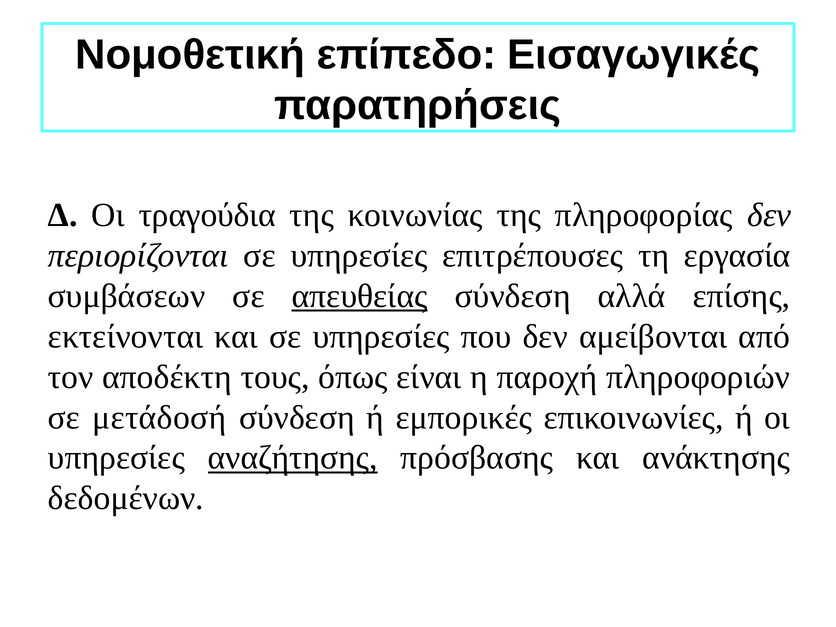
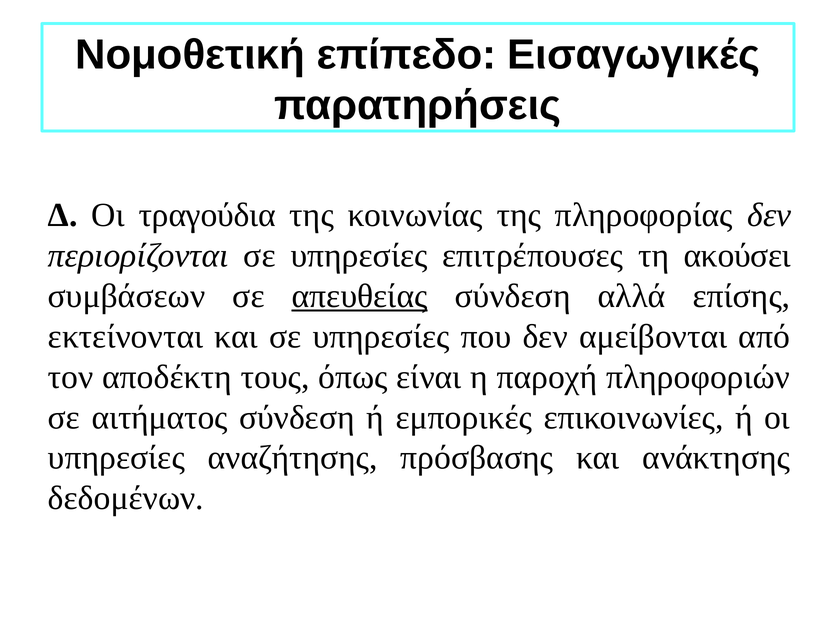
εργασία: εργασία -> ακούσει
μετάδοσή: μετάδοσή -> αιτήματος
αναζήτησης underline: present -> none
